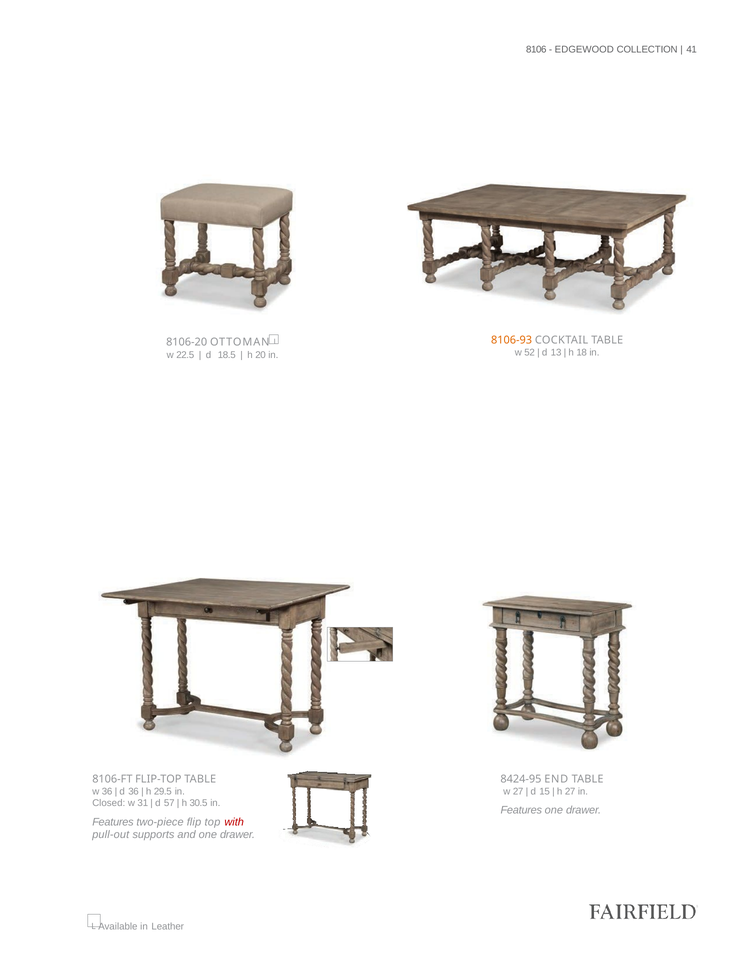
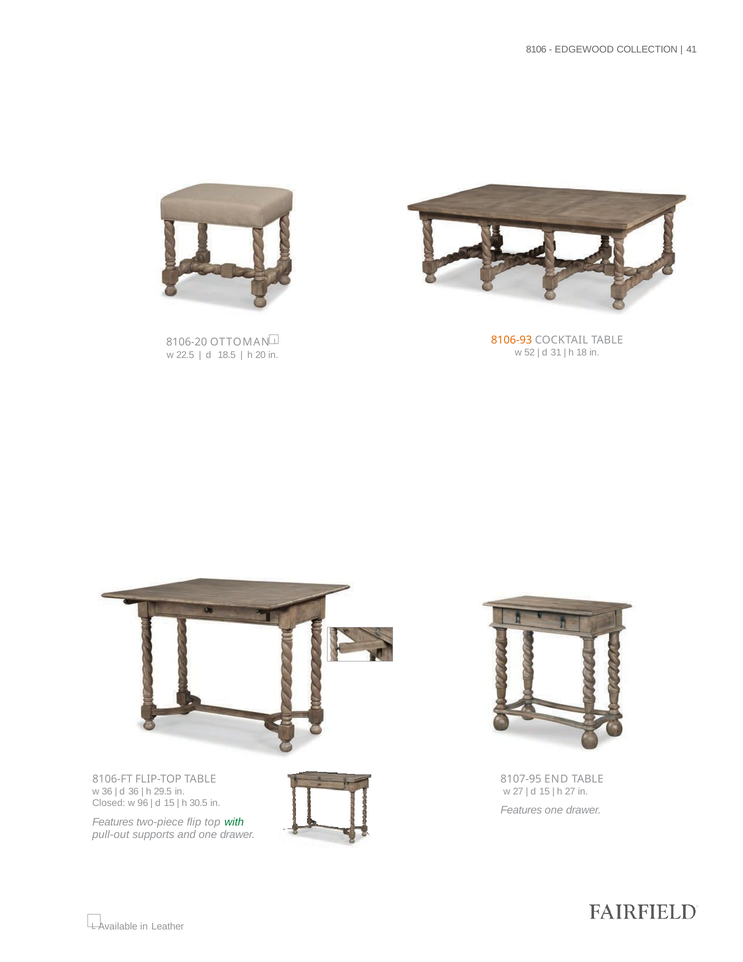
13: 13 -> 31
8424-95: 8424-95 -> 8107-95
31: 31 -> 96
57 at (169, 803): 57 -> 15
with colour: red -> green
